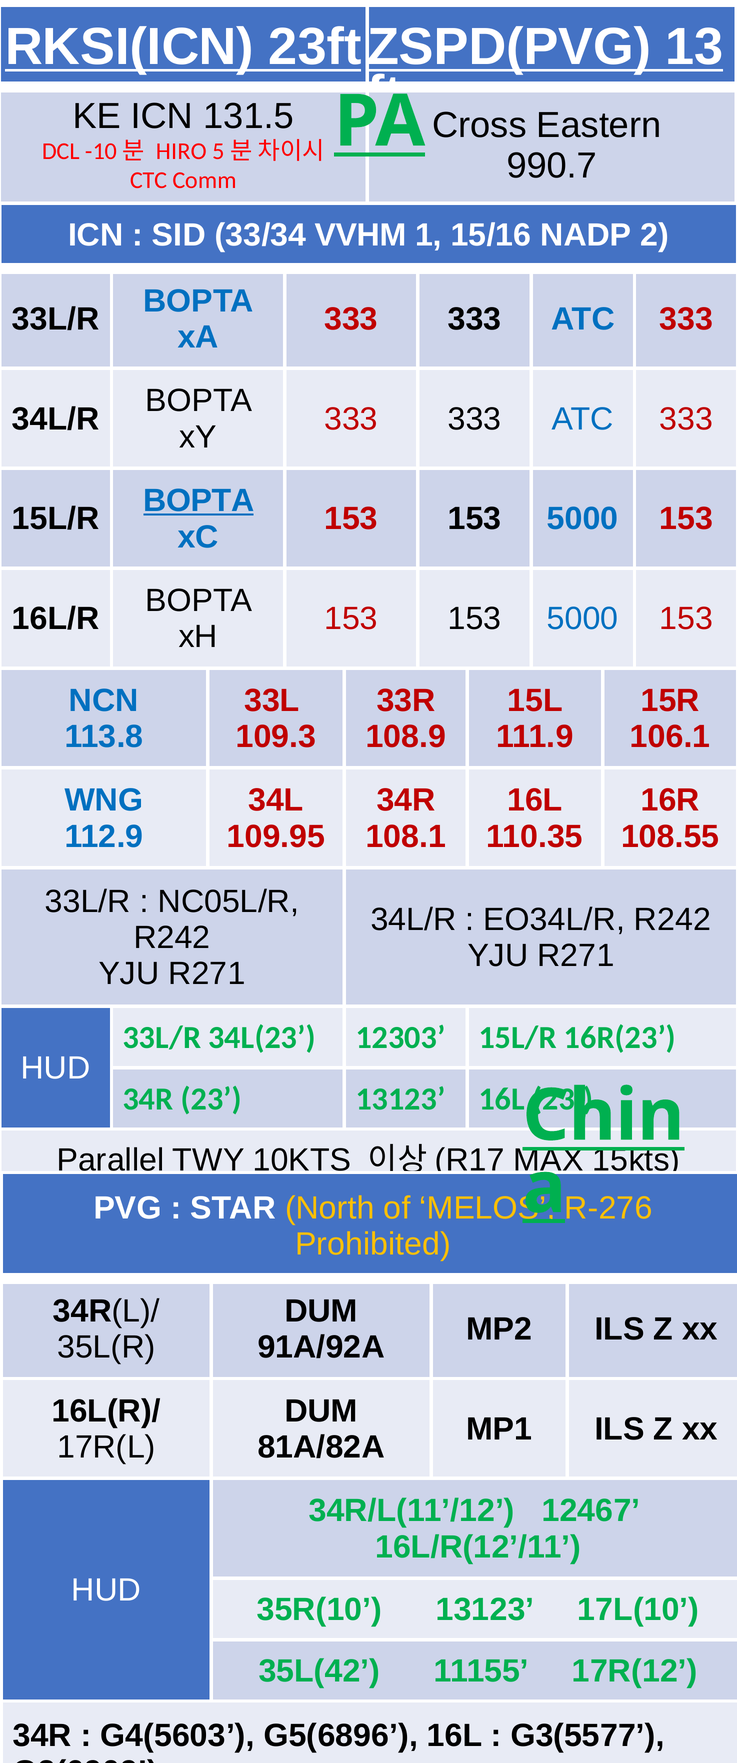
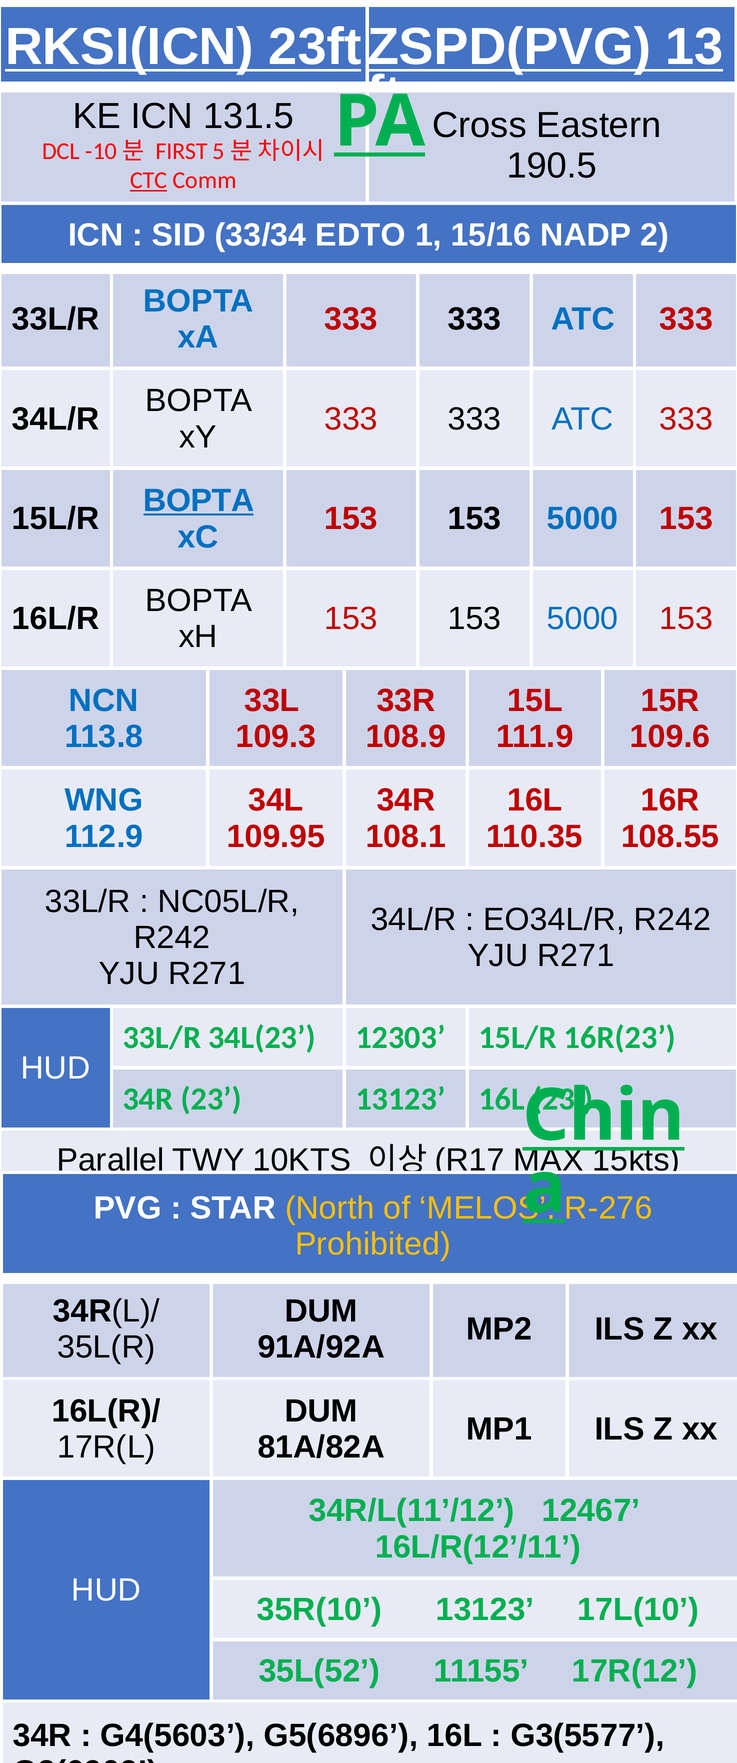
HIRO: HIRO -> FIRST
990.7: 990.7 -> 190.5
CTC underline: none -> present
VVHM: VVHM -> EDTO
106.1: 106.1 -> 109.6
35L(42: 35L(42 -> 35L(52
